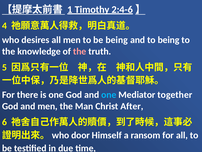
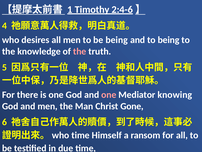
one at (109, 94) colour: light blue -> pink
together: together -> knowing
After: After -> Gone
door at (81, 135): door -> time
